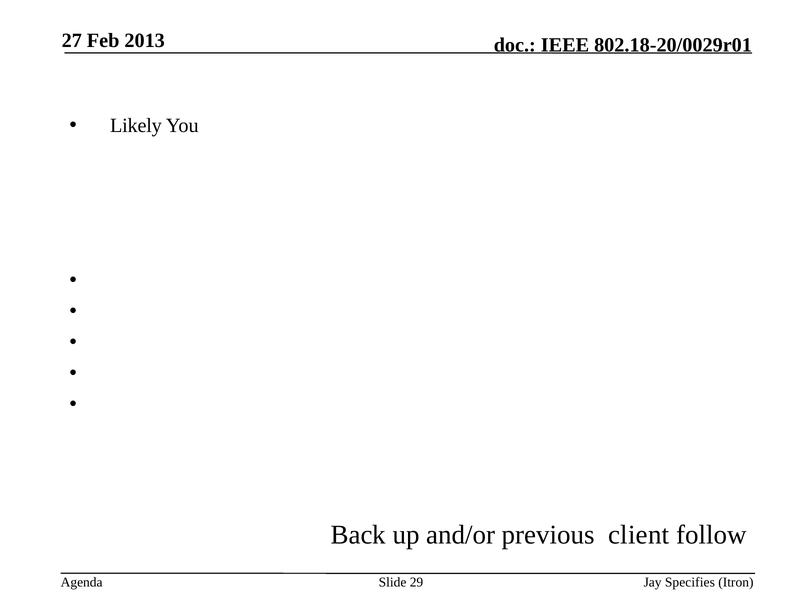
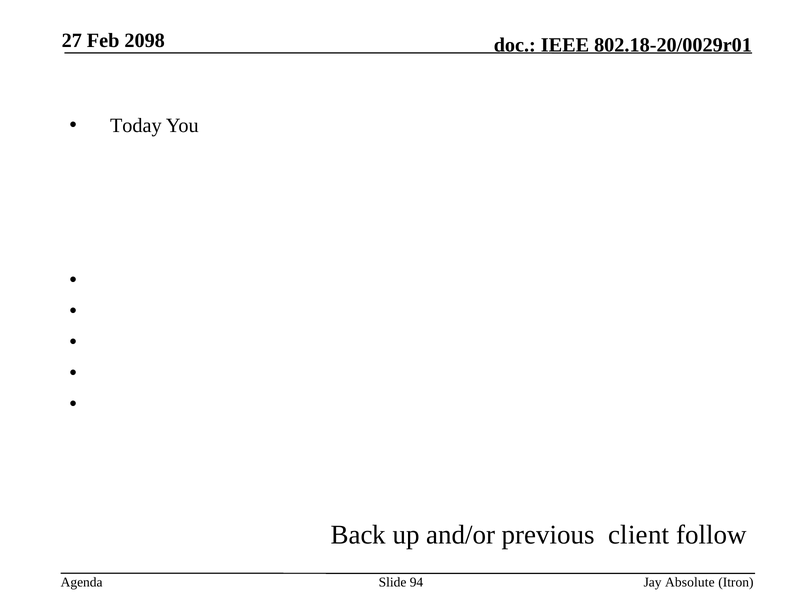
2013: 2013 -> 2098
Likely: Likely -> Today
29: 29 -> 94
Specifies: Specifies -> Absolute
